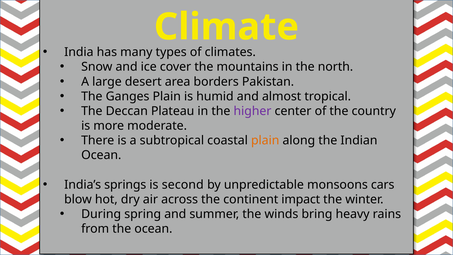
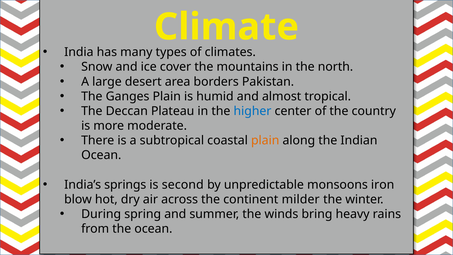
higher colour: purple -> blue
cars: cars -> iron
impact: impact -> milder
